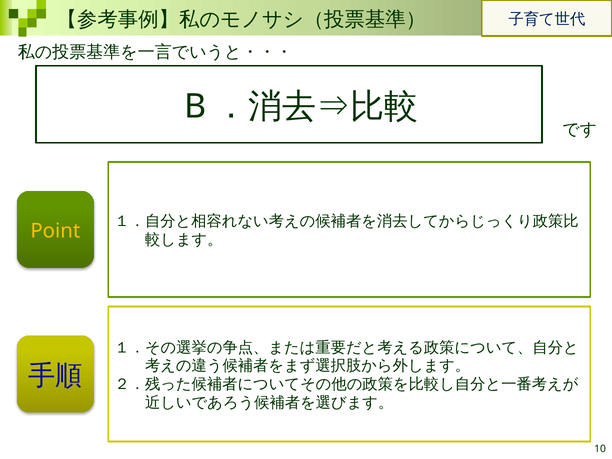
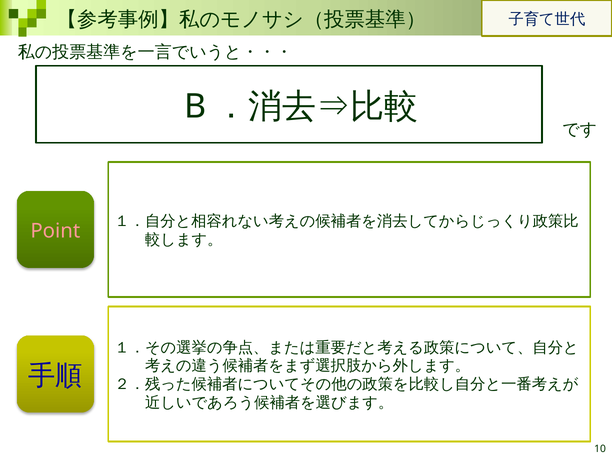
Point colour: yellow -> pink
